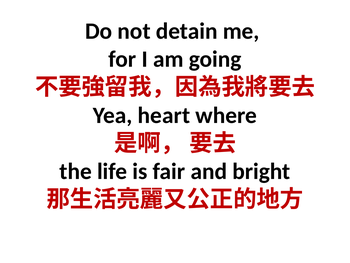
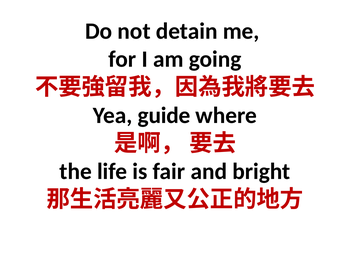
heart: heart -> guide
